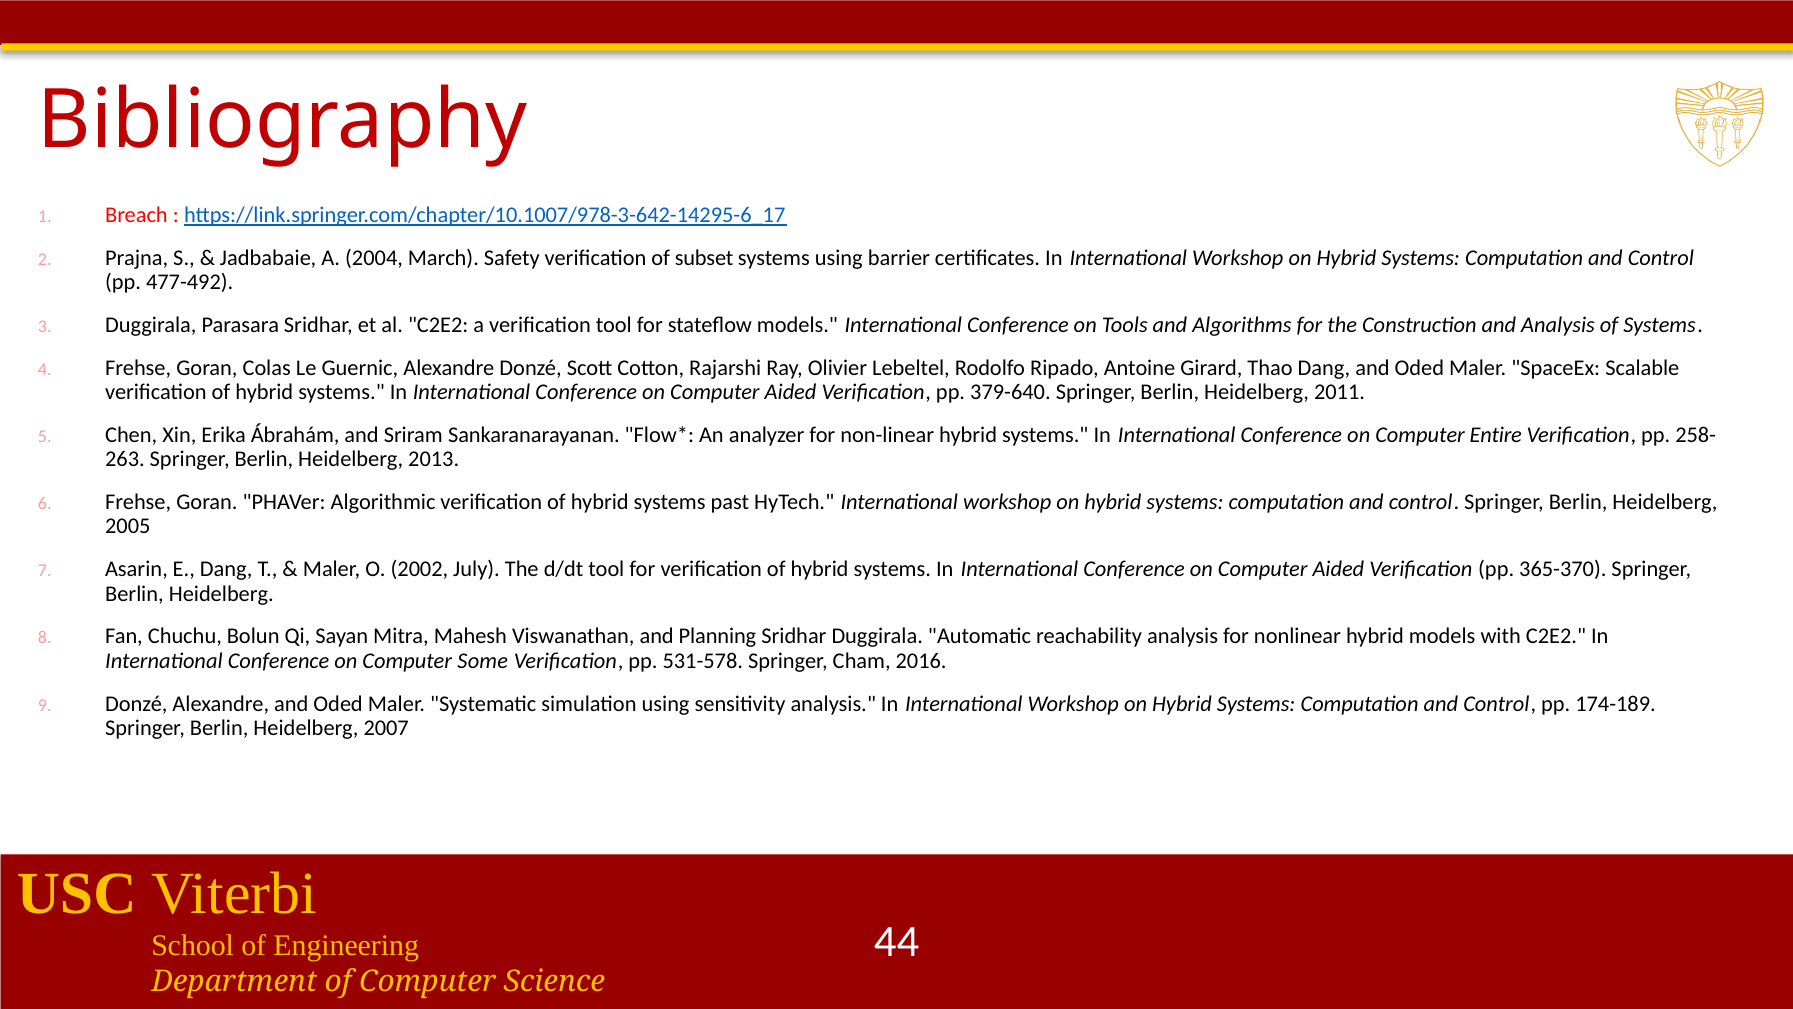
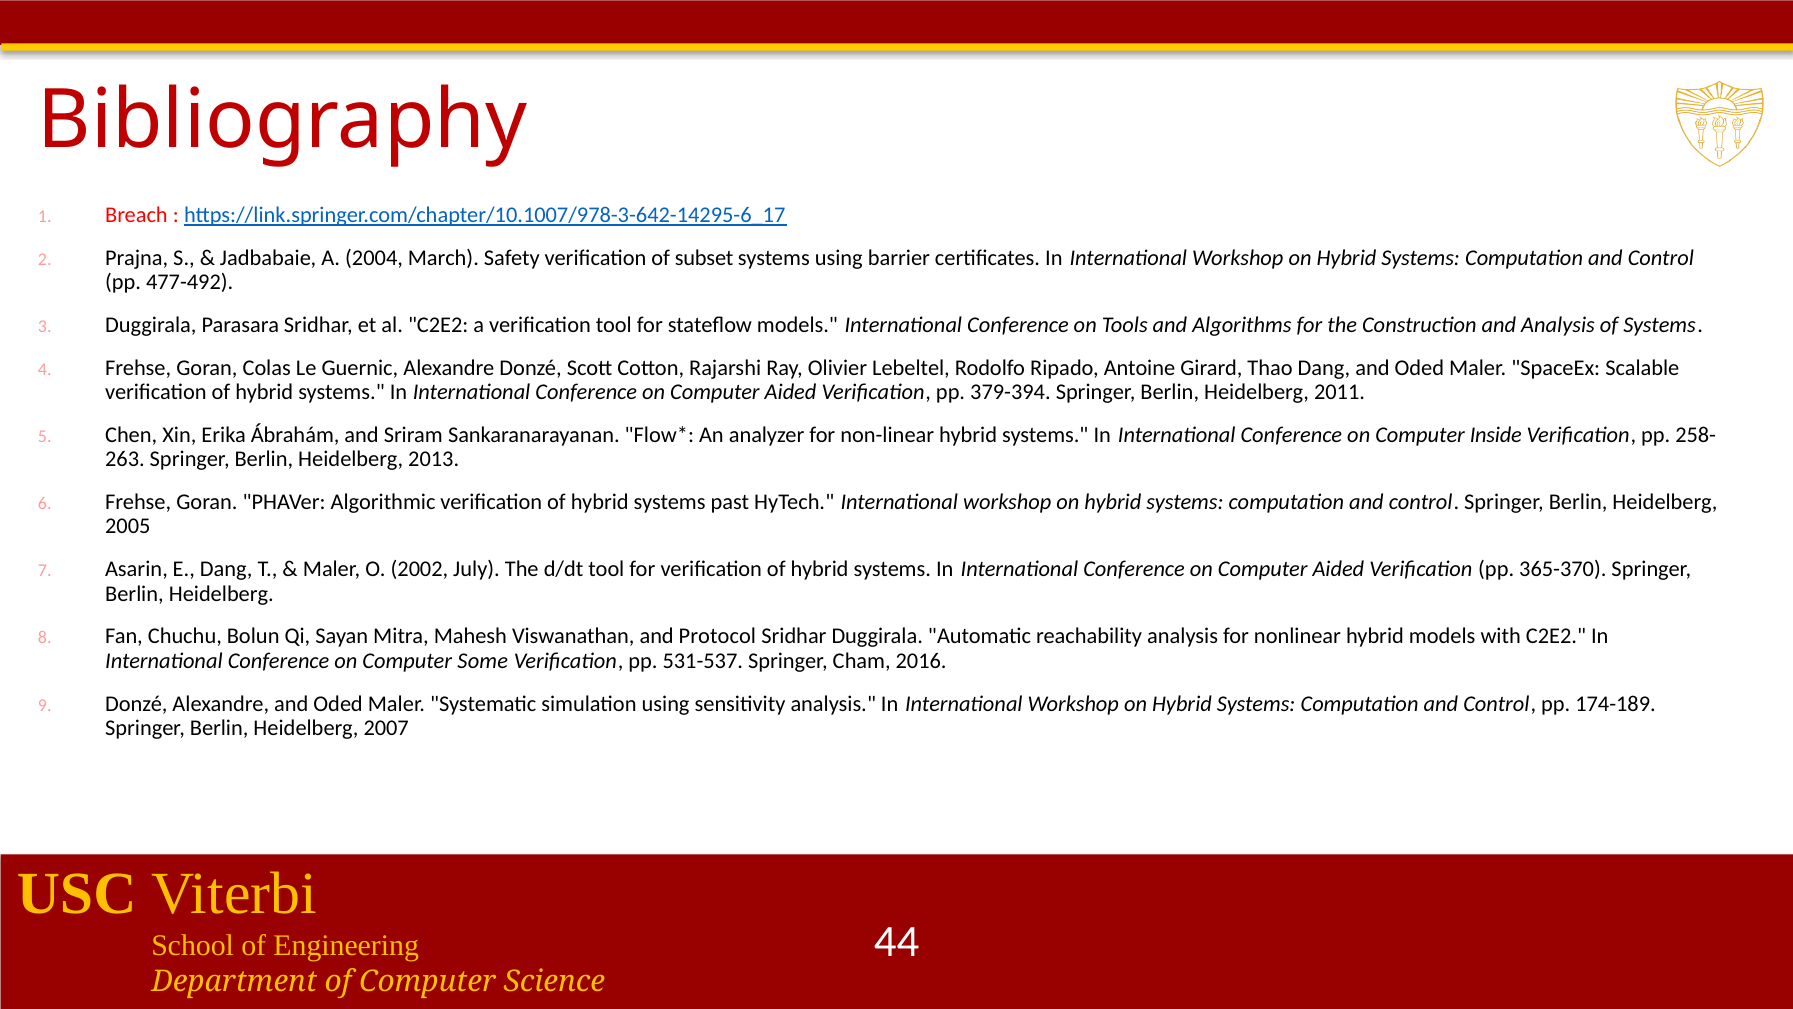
379-640: 379-640 -> 379-394
Entire: Entire -> Inside
Planning: Planning -> Protocol
531-578: 531-578 -> 531-537
